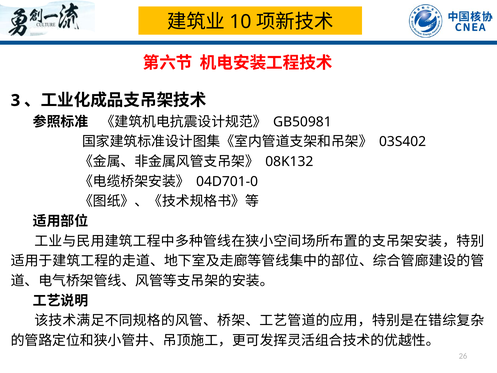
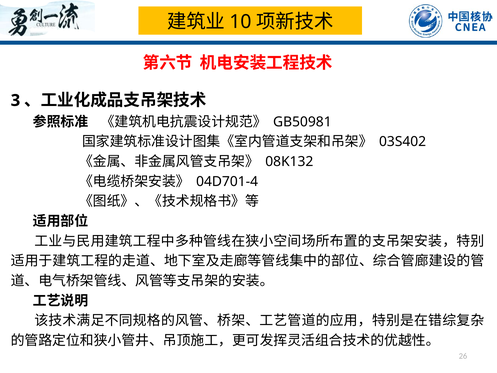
04D701-0: 04D701-0 -> 04D701-4
